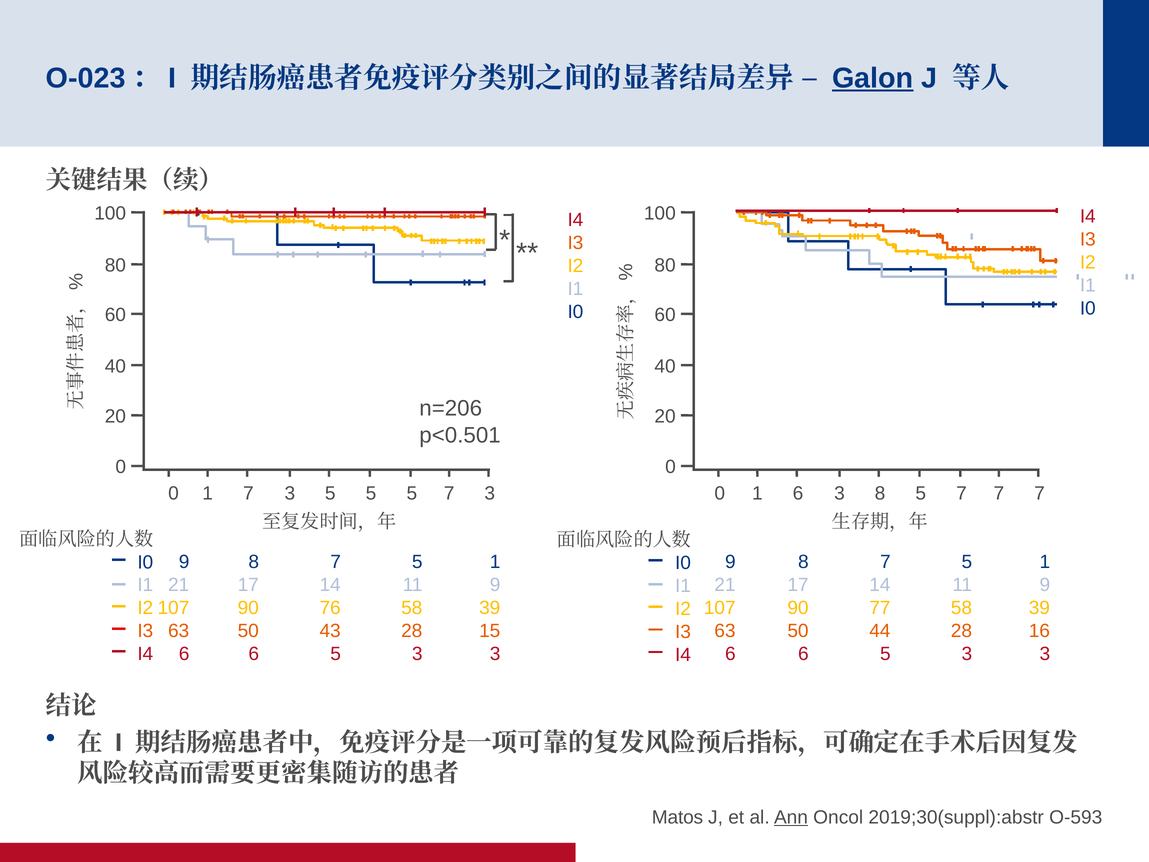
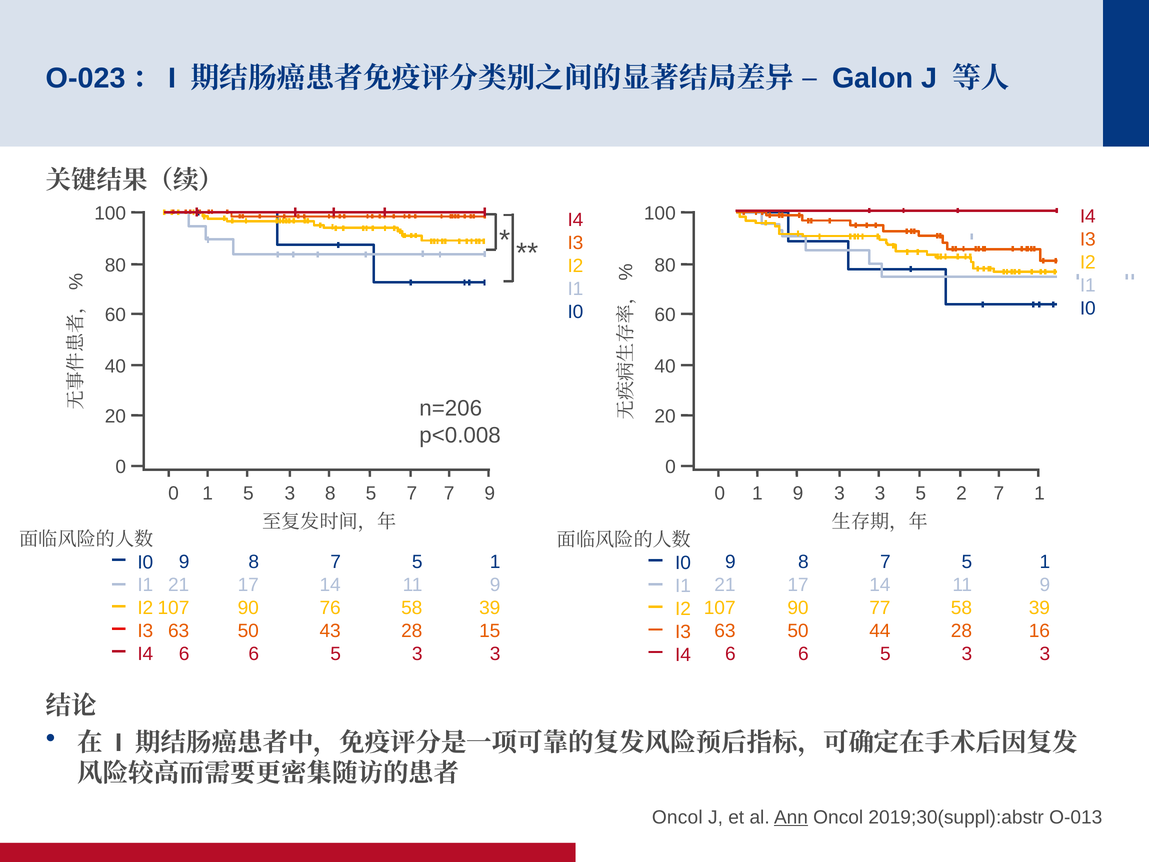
Galon underline: present -> none
p<0.501: p<0.501 -> p<0.008
1 7: 7 -> 5
3 5: 5 -> 8
5 at (412, 493): 5 -> 7
7 3: 3 -> 9
6 at (798, 493): 6 -> 9
3 8: 8 -> 3
7 at (962, 493): 7 -> 2
7 7: 7 -> 1
Matos at (677, 817): Matos -> Oncol
O-593: O-593 -> O-013
